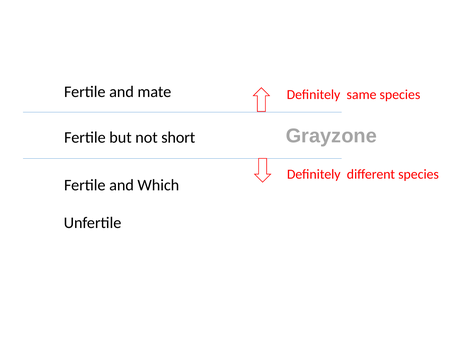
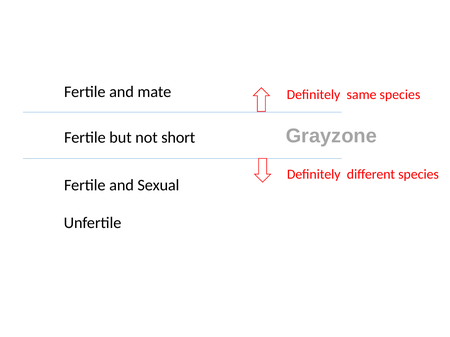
Which: Which -> Sexual
